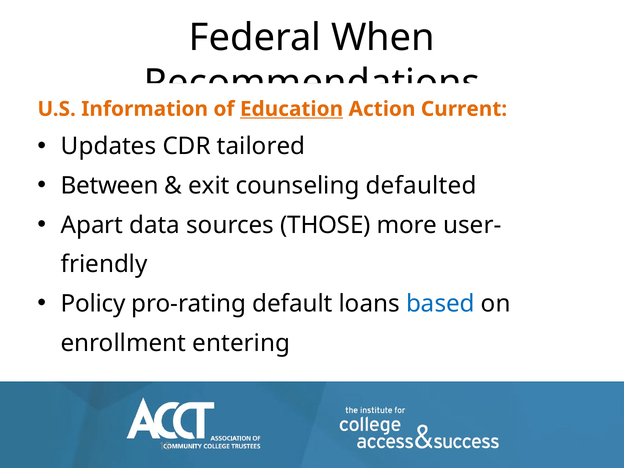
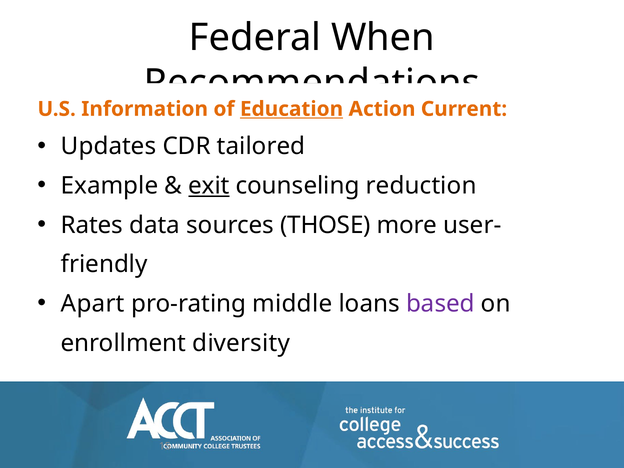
Between: Between -> Example
exit underline: none -> present
defaulted: defaulted -> reduction
Apart: Apart -> Rates
Policy: Policy -> Apart
default: default -> middle
based colour: blue -> purple
entering: entering -> diversity
